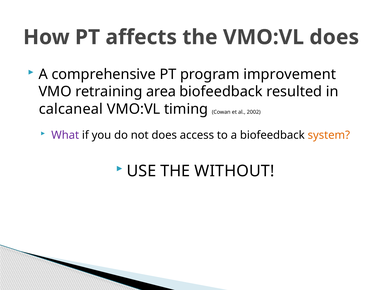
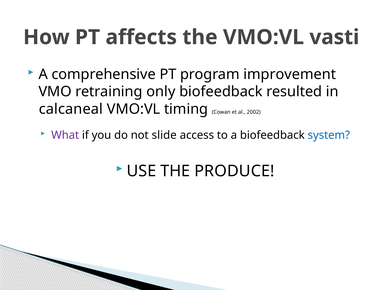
VMO:VL does: does -> vasti
area: area -> only
not does: does -> slide
system colour: orange -> blue
WITHOUT: WITHOUT -> PRODUCE
